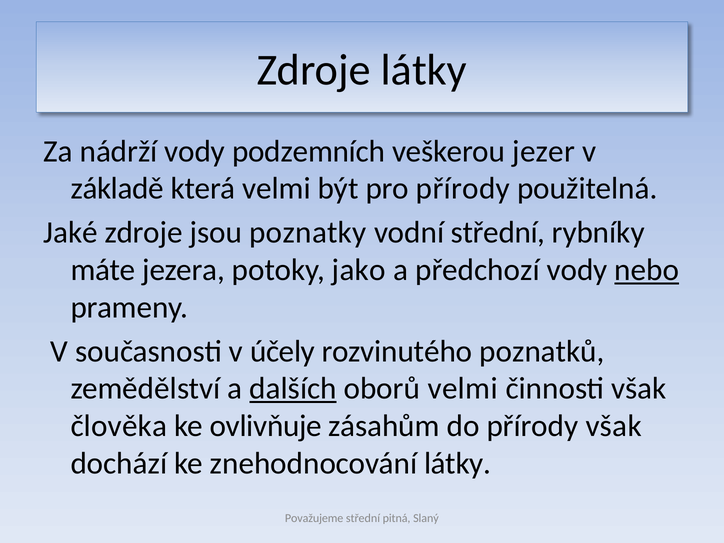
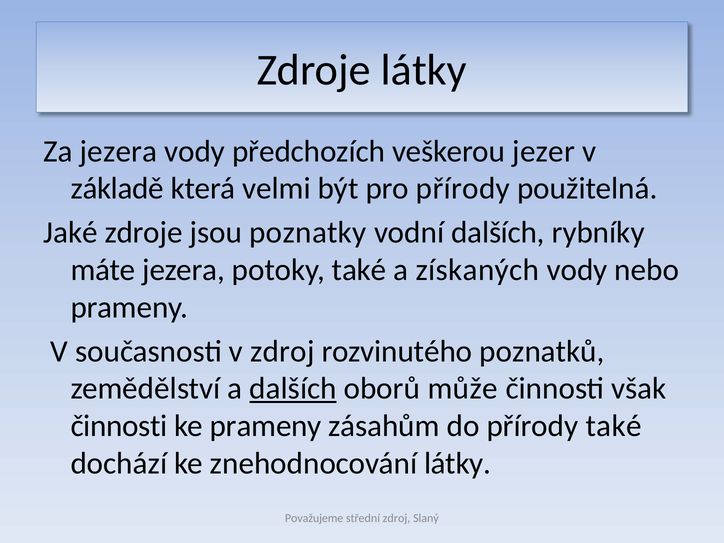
Za nádrží: nádrží -> jezera
podzemních: podzemních -> předchozích
vodní střední: střední -> dalších
potoky jako: jako -> také
předchozí: předchozí -> získaných
nebo underline: present -> none
v účely: účely -> zdroj
oborů velmi: velmi -> může
člověka at (119, 426): člověka -> činnosti
ke ovlivňuje: ovlivňuje -> prameny
přírody však: však -> také
střední pitná: pitná -> zdroj
